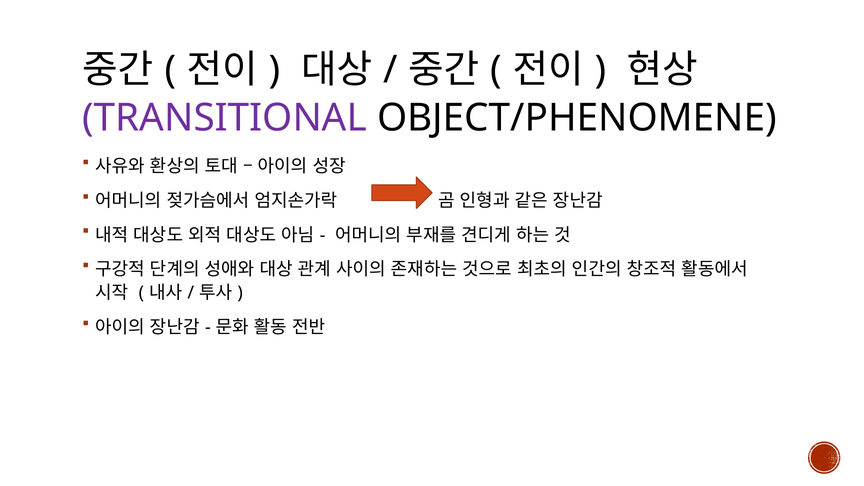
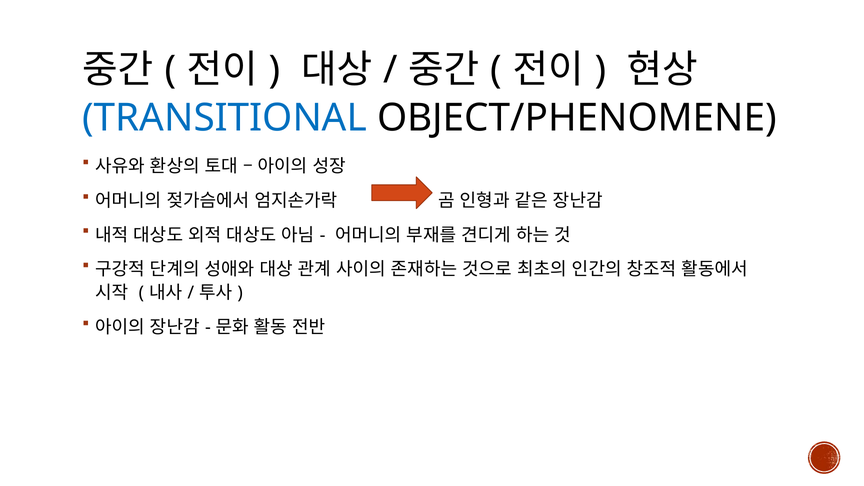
TRANSITIONAL colour: purple -> blue
